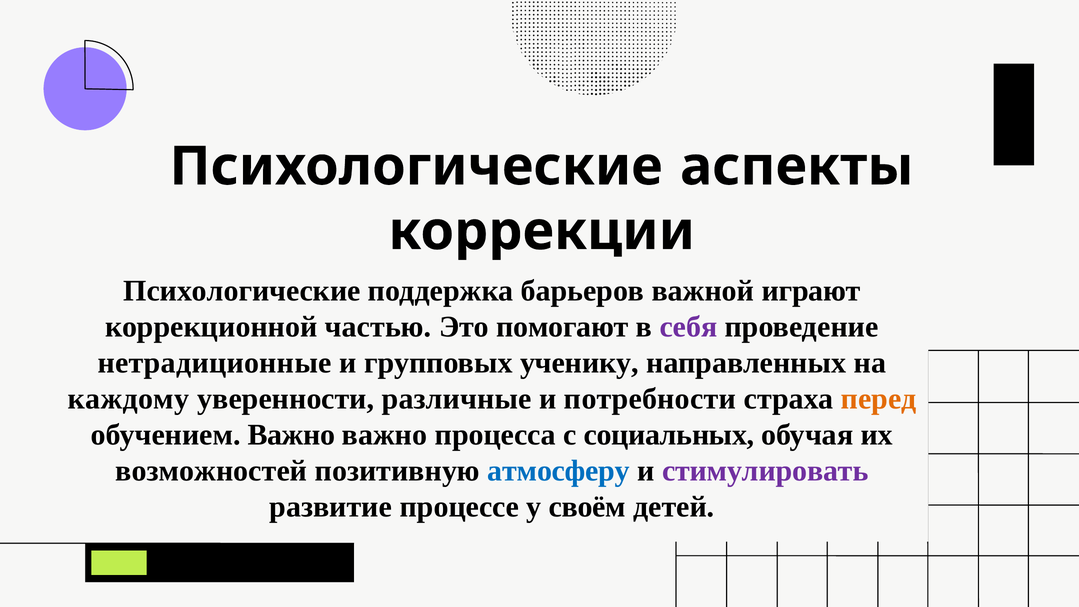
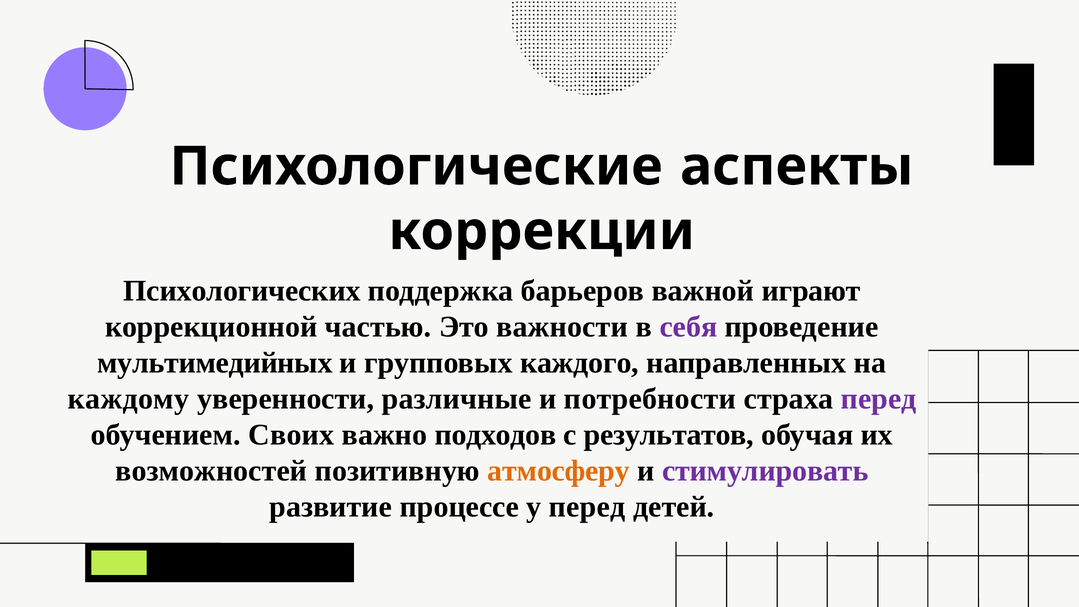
Психологические at (242, 291): Психологические -> Психологических
помогают: помогают -> важности
нетрадиционные: нетрадиционные -> мультимедийных
ученику: ученику -> каждого
перед at (879, 399) colour: orange -> purple
обучением Важно: Важно -> Своих
процесса: процесса -> подходов
социальных: социальных -> результатов
атмосферу colour: blue -> orange
у своём: своём -> перед
